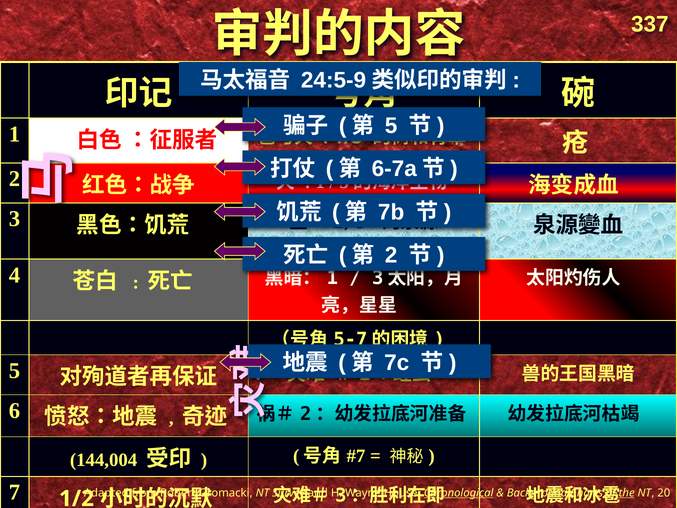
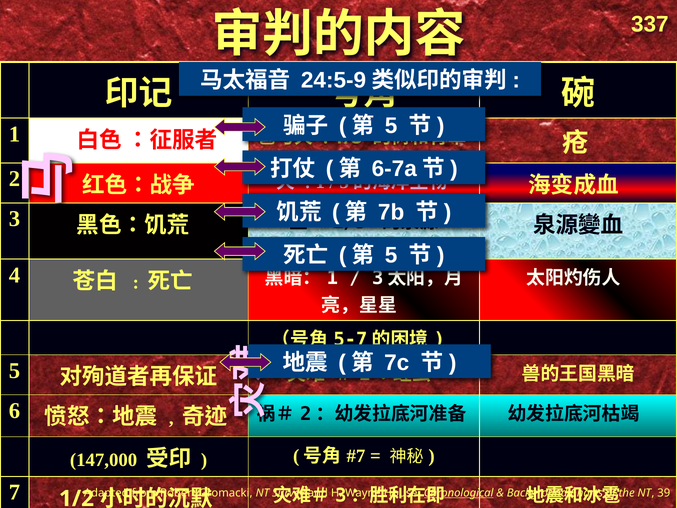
2 at (391, 255): 2 -> 5
144,004: 144,004 -> 147,000
the underline: present -> none
20: 20 -> 39
